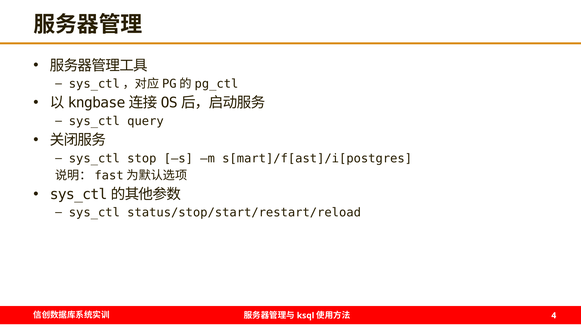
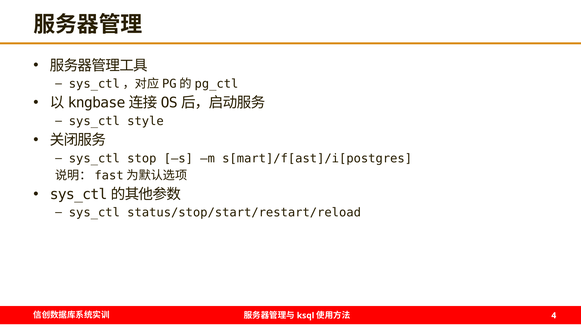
query: query -> style
